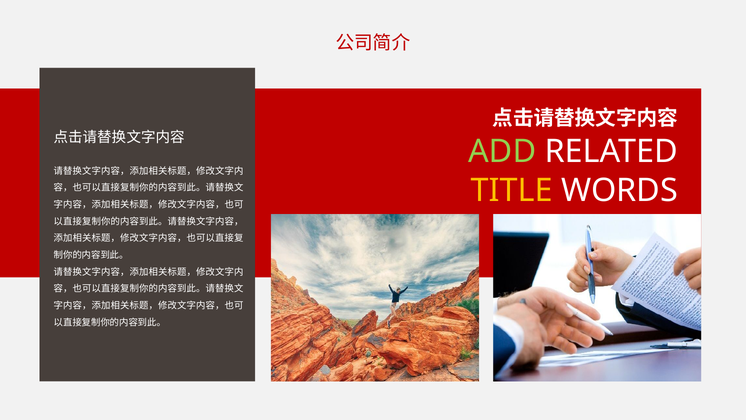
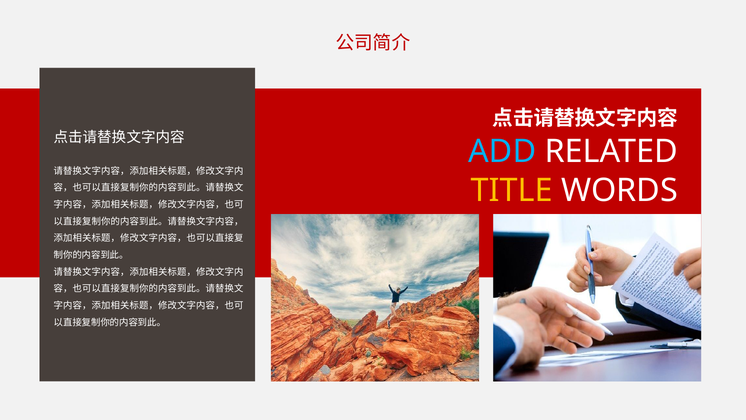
ADD colour: light green -> light blue
